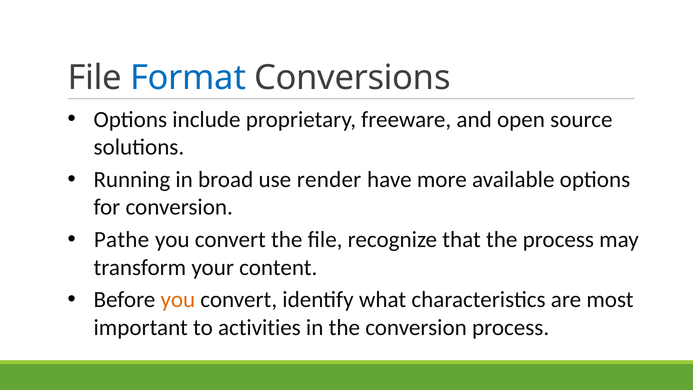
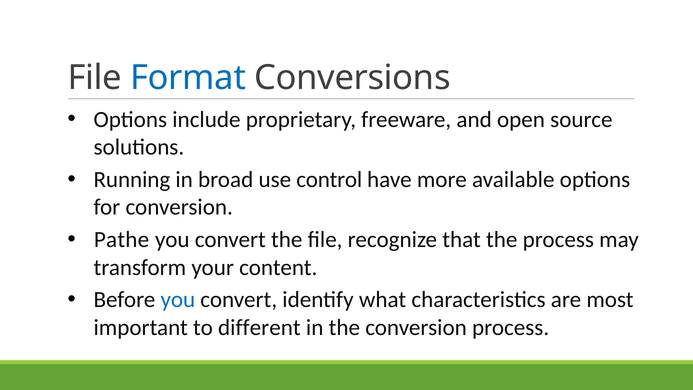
render: render -> control
you at (178, 300) colour: orange -> blue
activities: activities -> different
